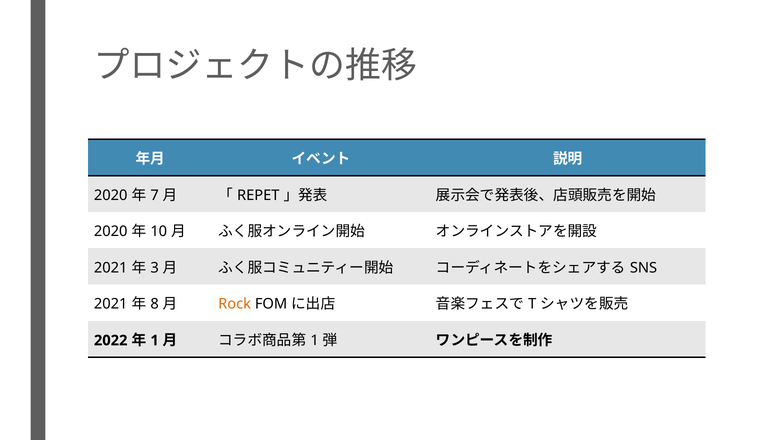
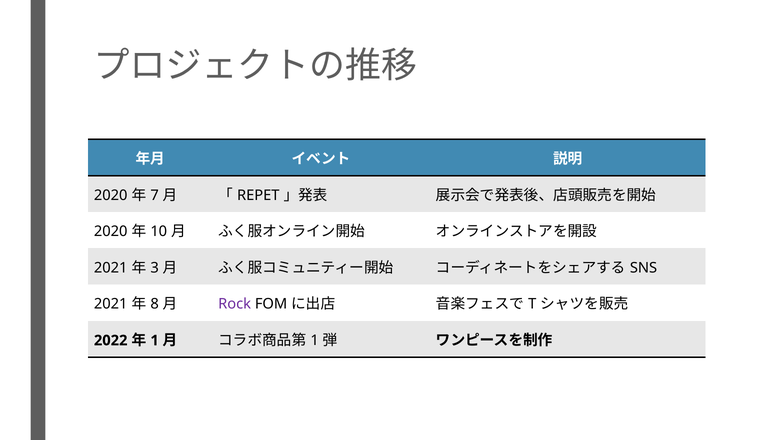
Rock colour: orange -> purple
